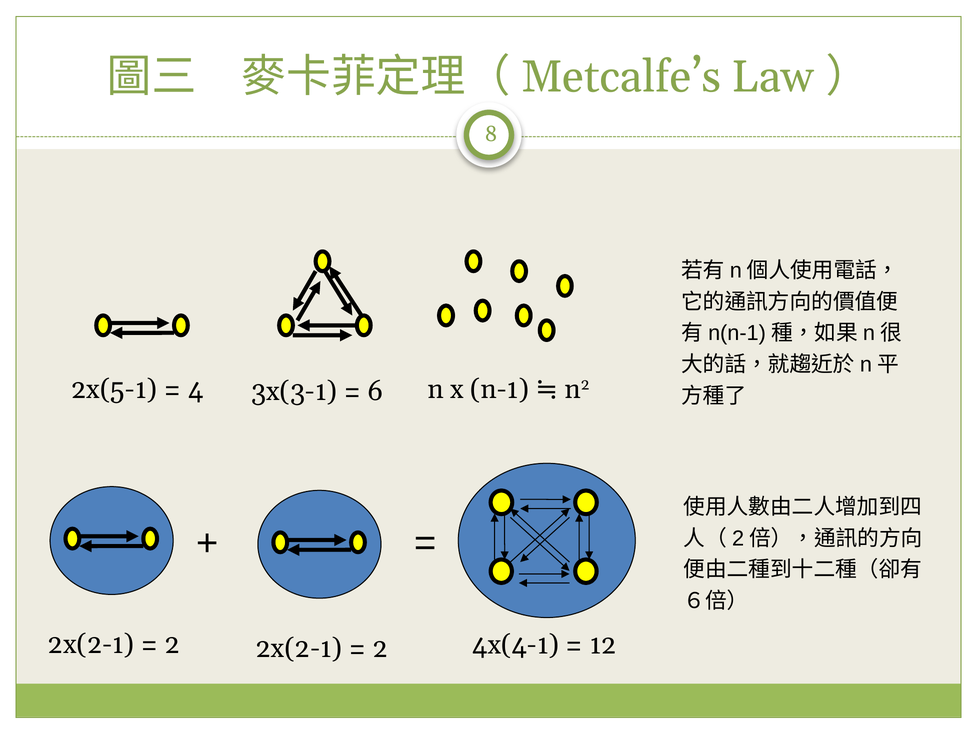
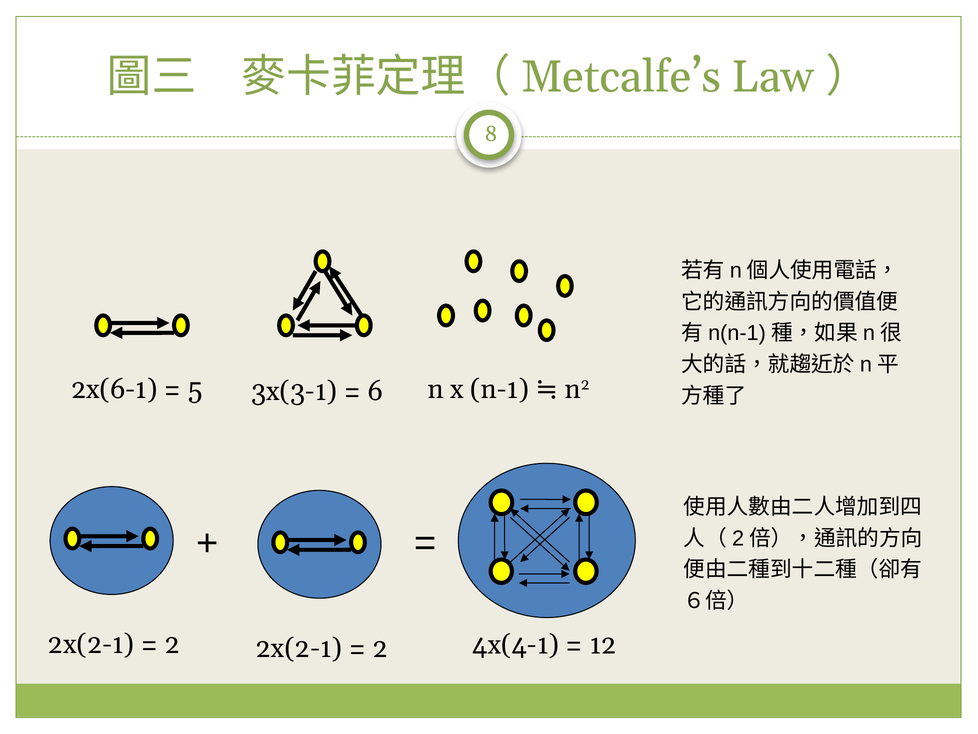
2x(5-1: 2x(5-1 -> 2x(6-1
4: 4 -> 5
